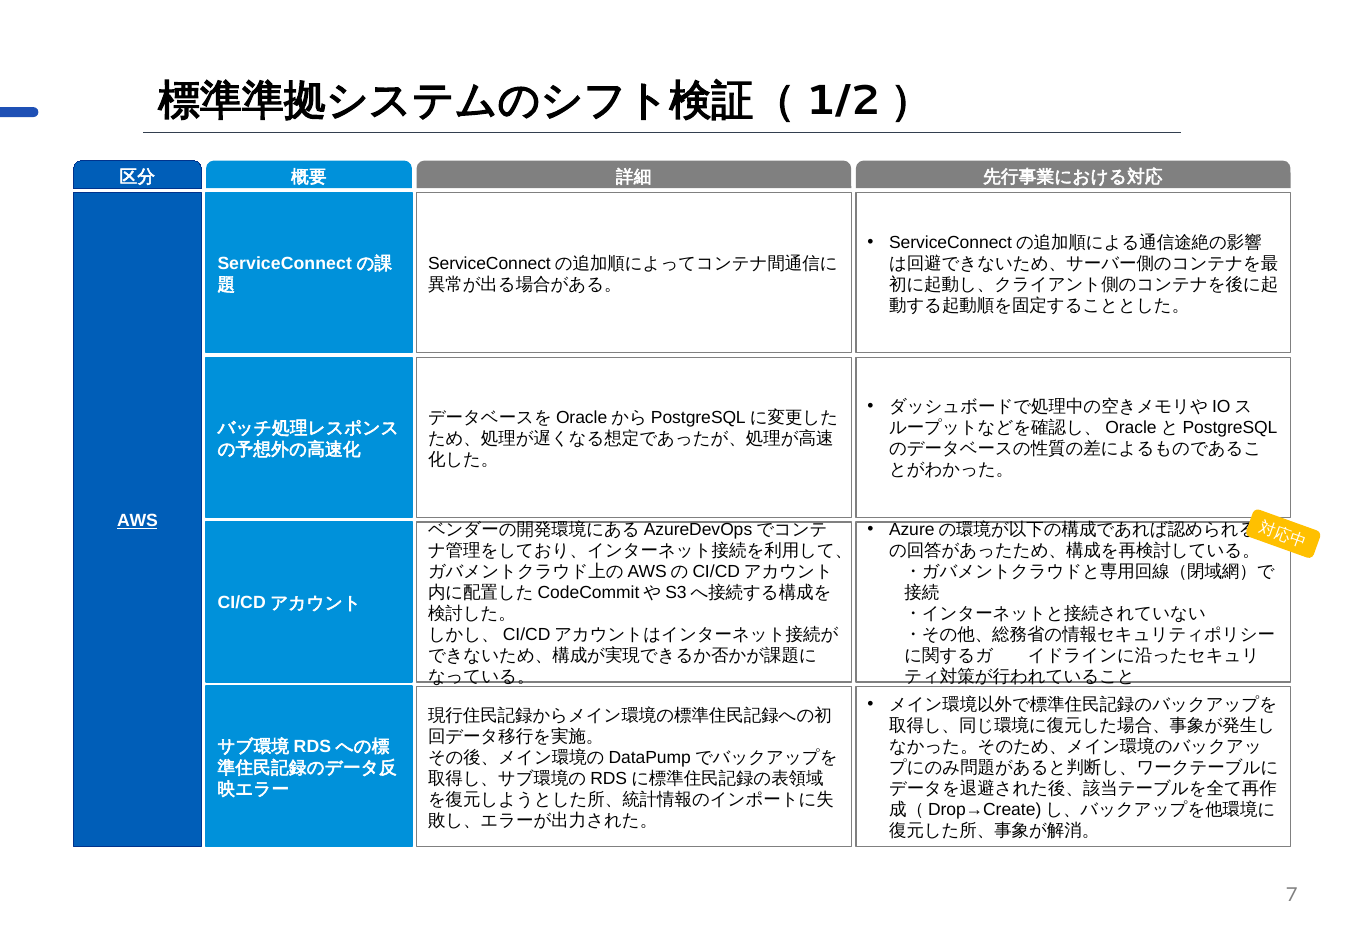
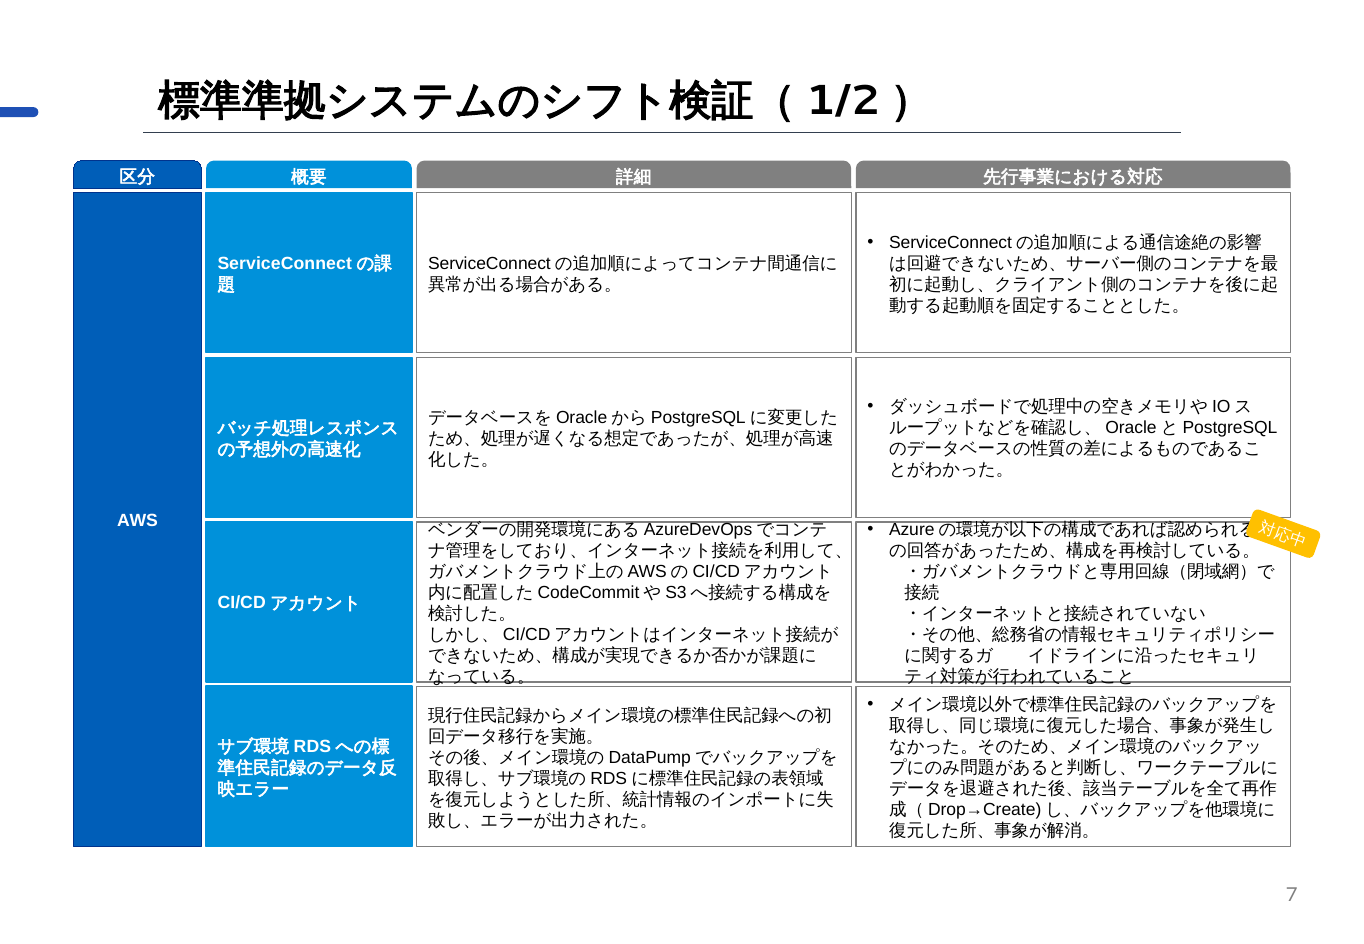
AWS underline: present -> none
